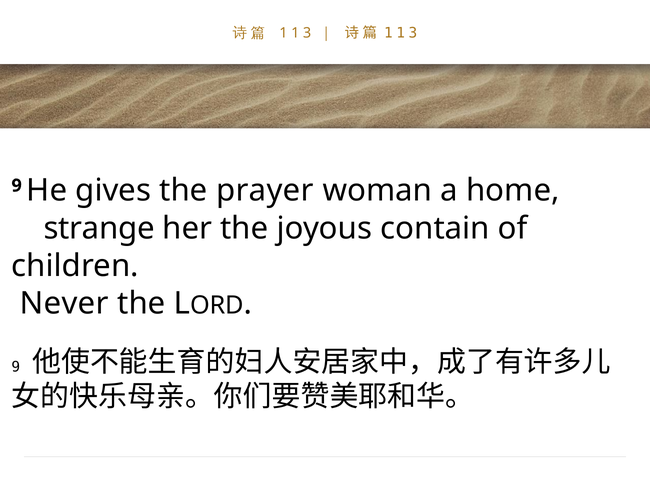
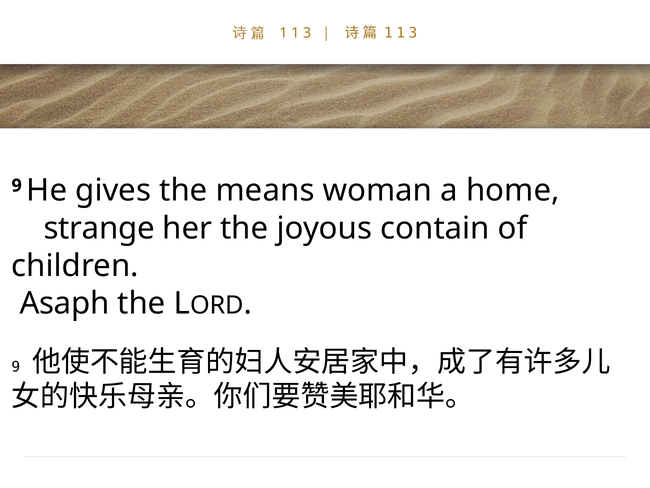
prayer: prayer -> means
Never: Never -> Asaph
